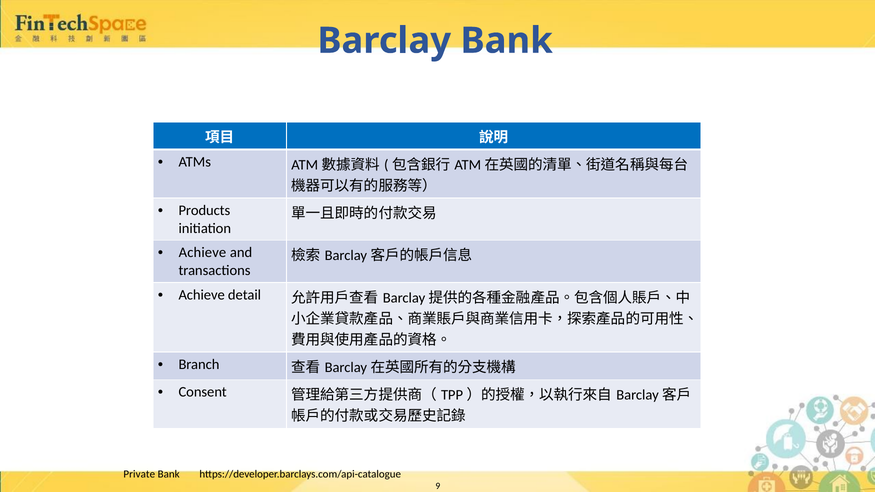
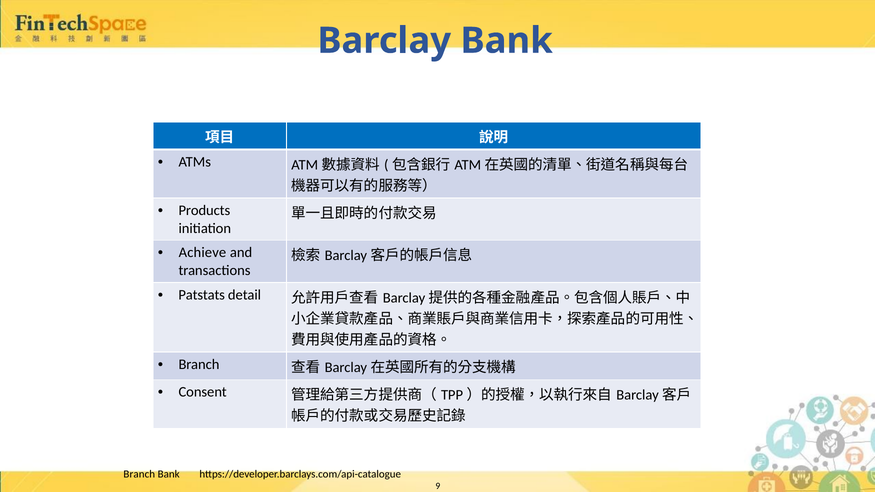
Achieve at (202, 295): Achieve -> Patstats
Private at (139, 474): Private -> Branch
